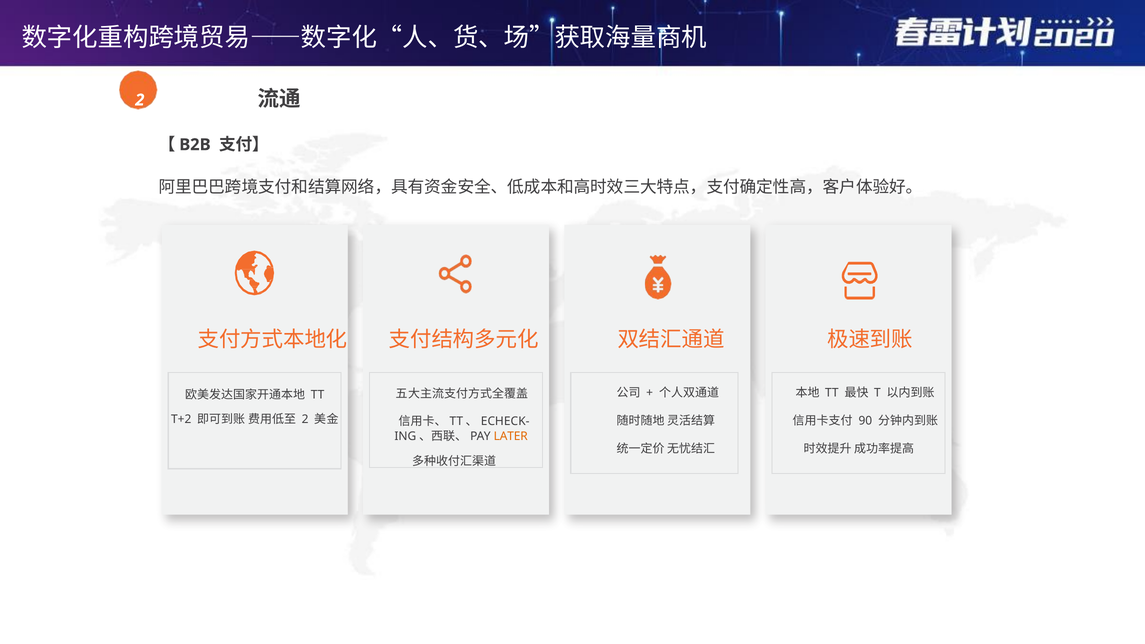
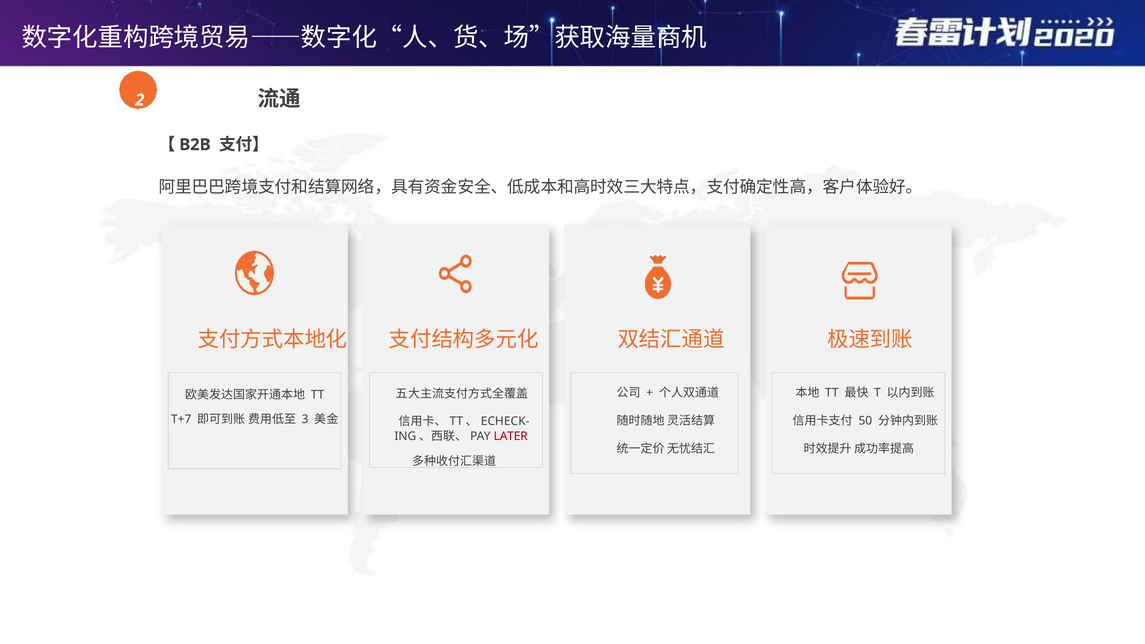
T+2: T+2 -> T+7
2 at (305, 419): 2 -> 3
90: 90 -> 50
LATER colour: orange -> red
